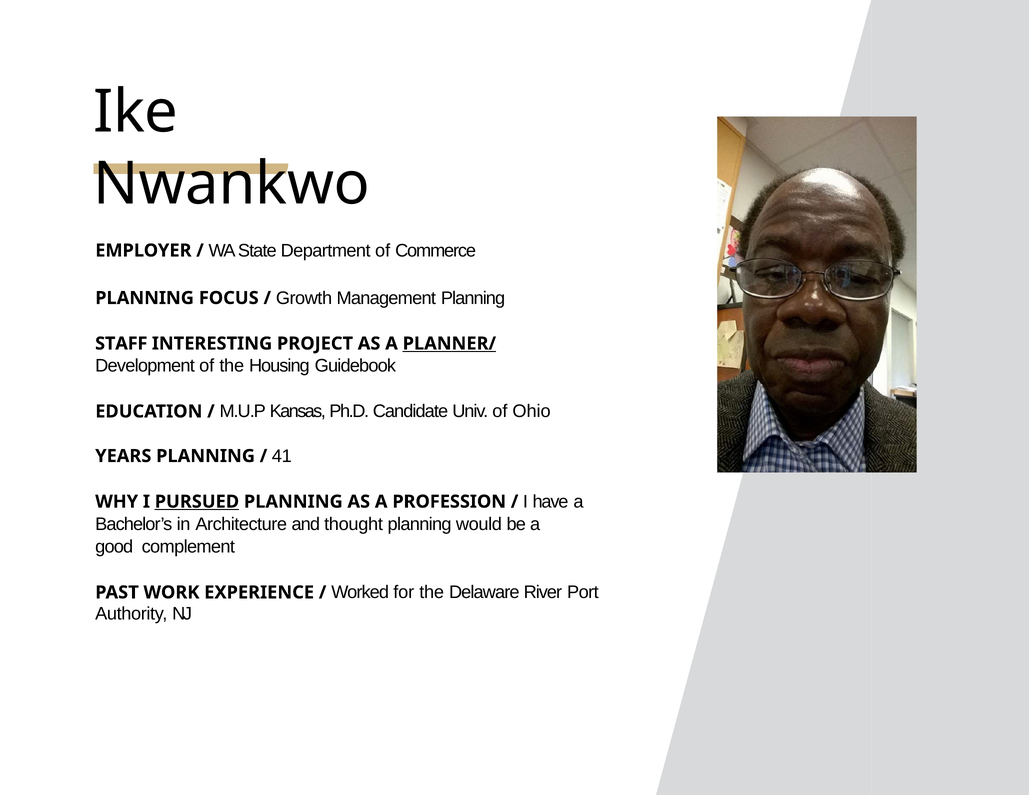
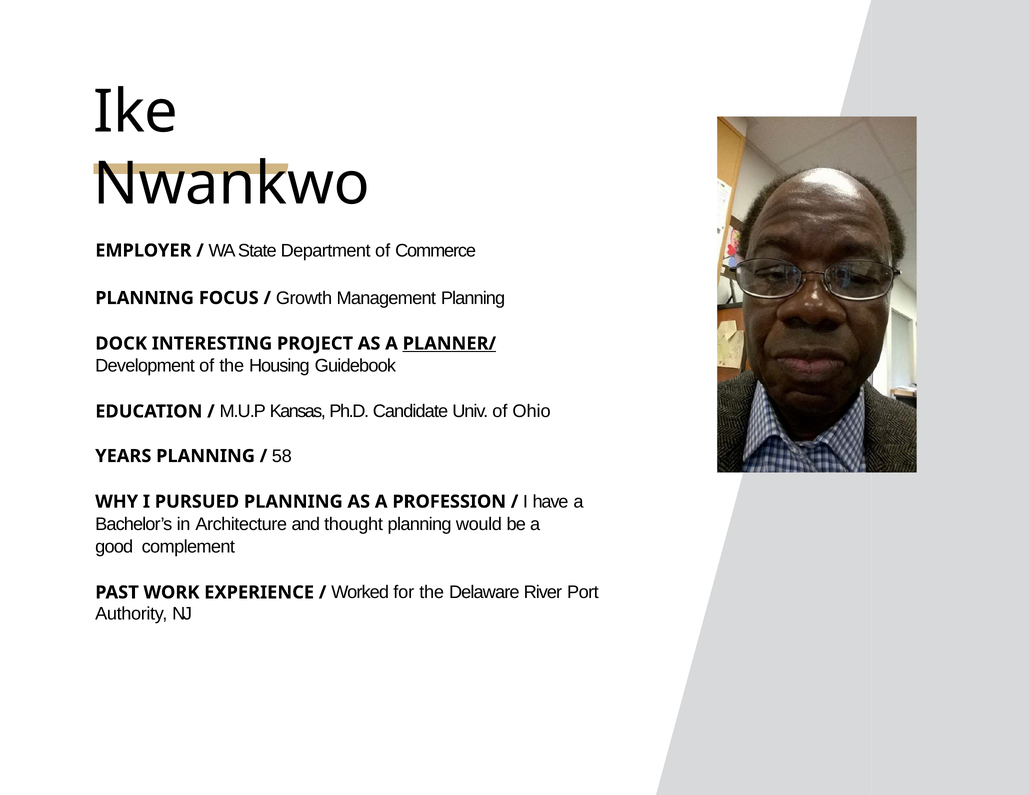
STAFF: STAFF -> DOCK
41: 41 -> 58
PURSUED underline: present -> none
